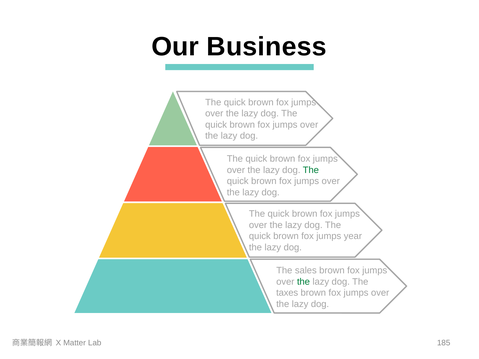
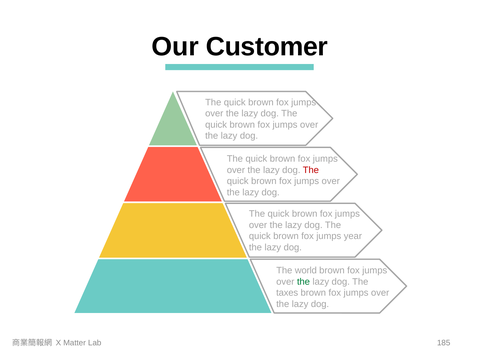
Business: Business -> Customer
The at (311, 170) colour: green -> red
sales: sales -> world
